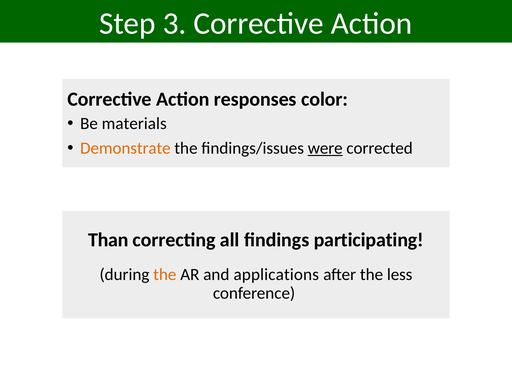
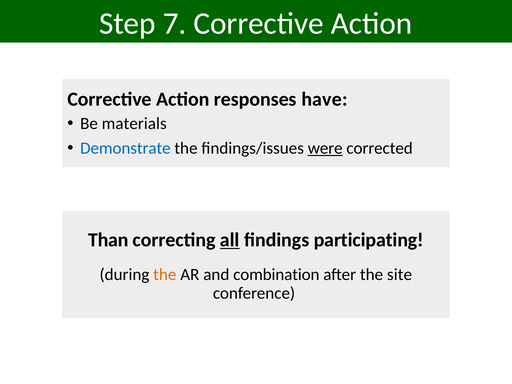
3: 3 -> 7
color: color -> have
Demonstrate colour: orange -> blue
all underline: none -> present
applications: applications -> combination
less: less -> site
